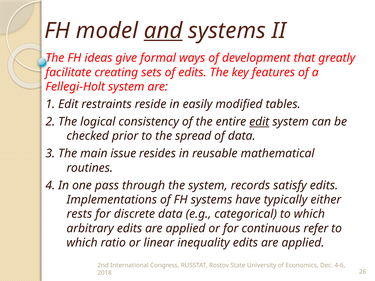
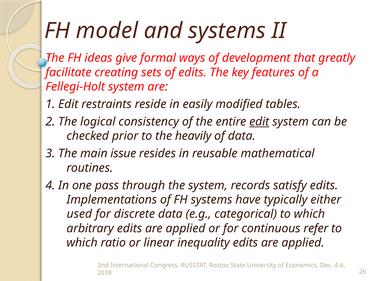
and underline: present -> none
spread: spread -> heavily
rests: rests -> used
